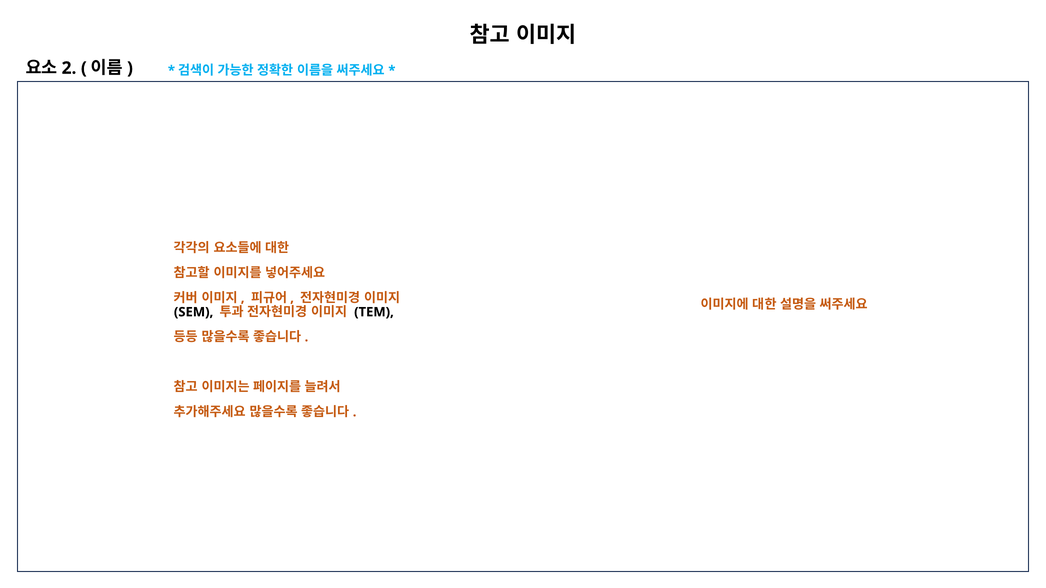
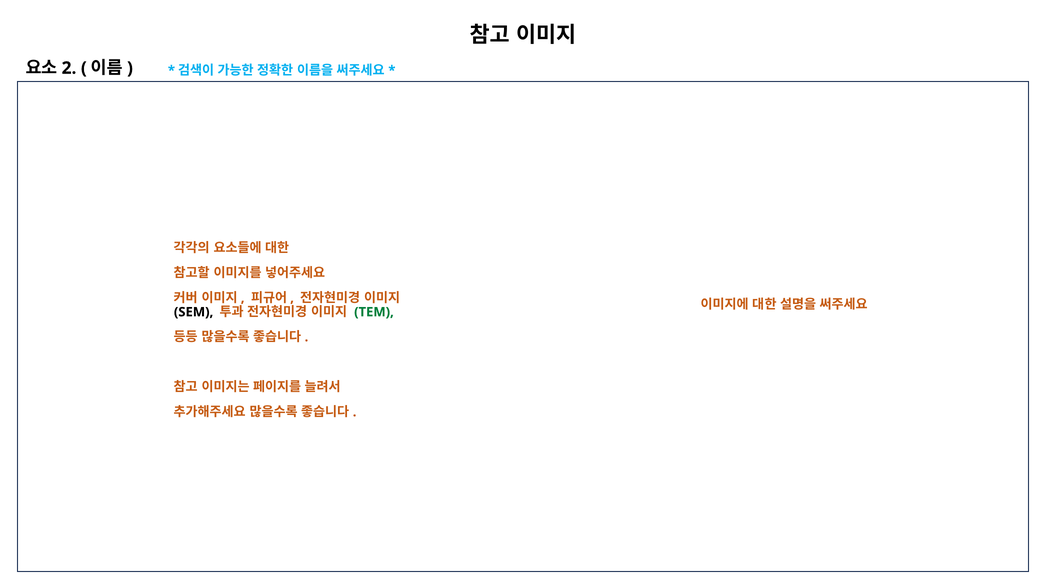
TEM colour: black -> green
